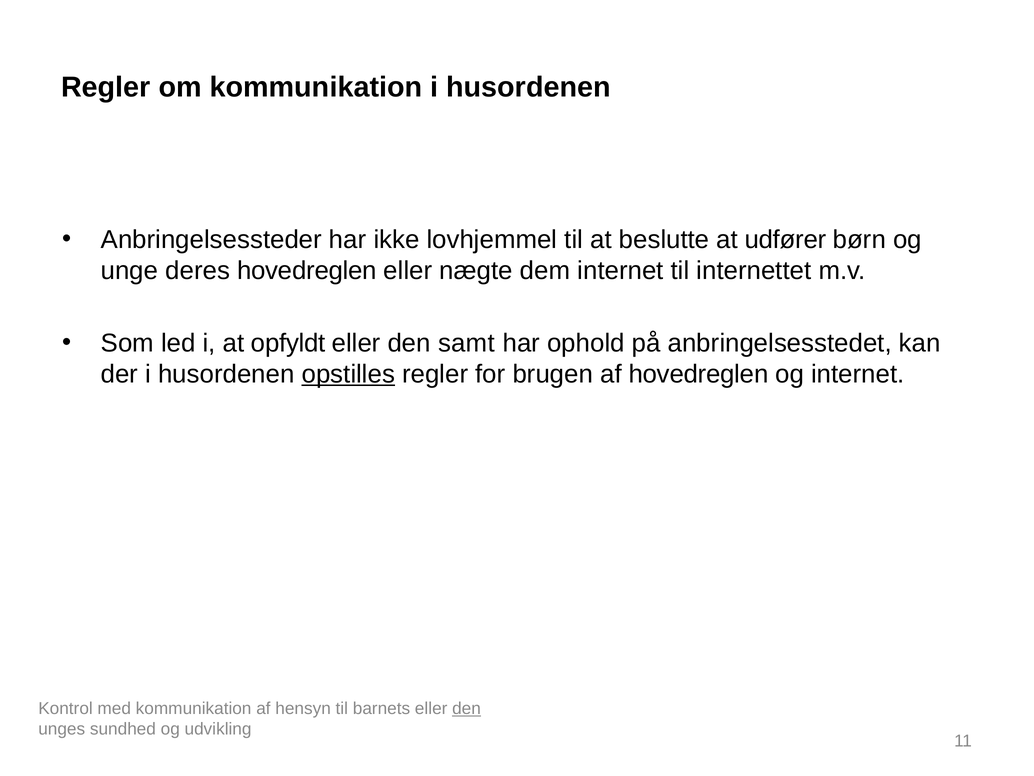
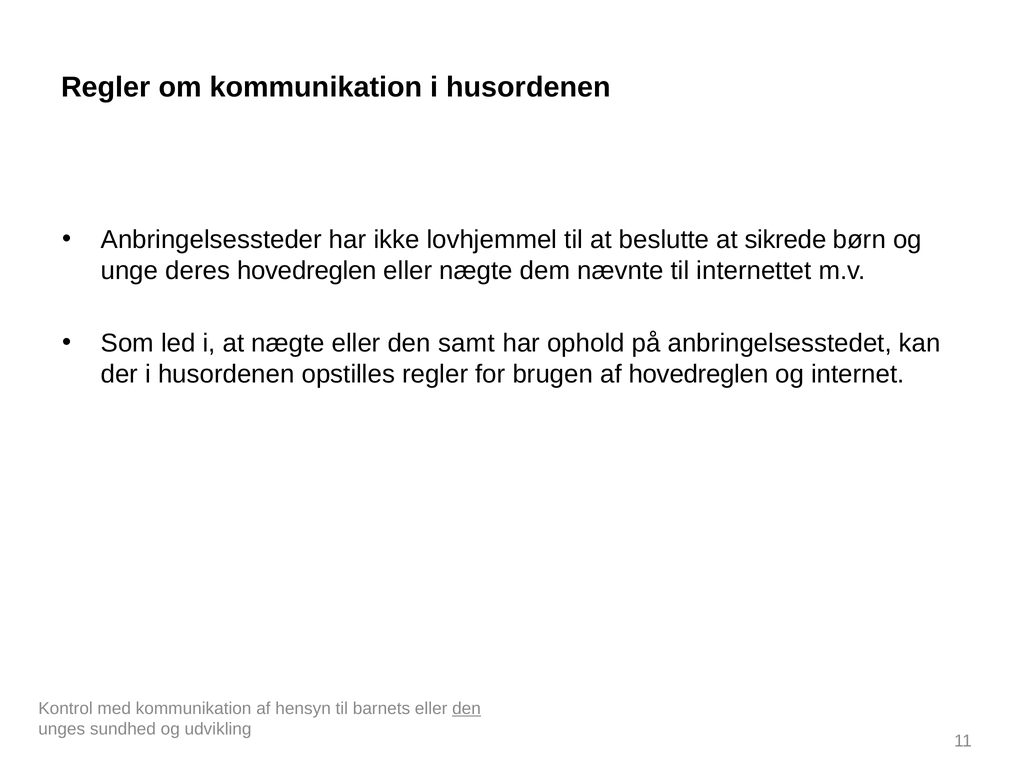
udfører: udfører -> sikrede
dem internet: internet -> nævnte
at opfyldt: opfyldt -> nægte
opstilles underline: present -> none
